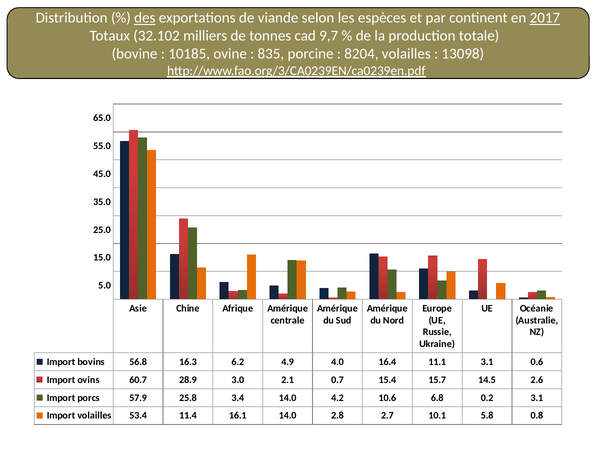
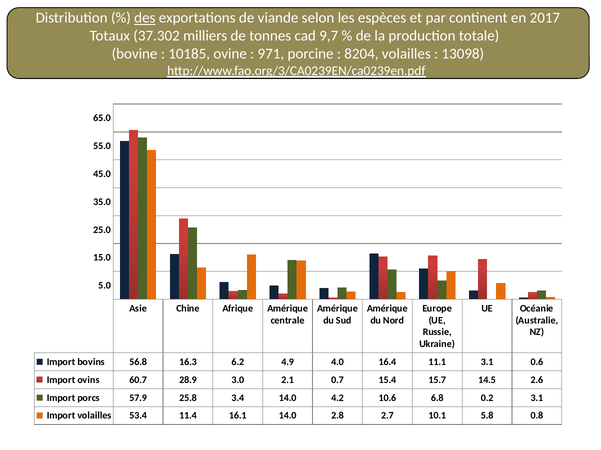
2017 underline: present -> none
32.102: 32.102 -> 37.302
835: 835 -> 971
